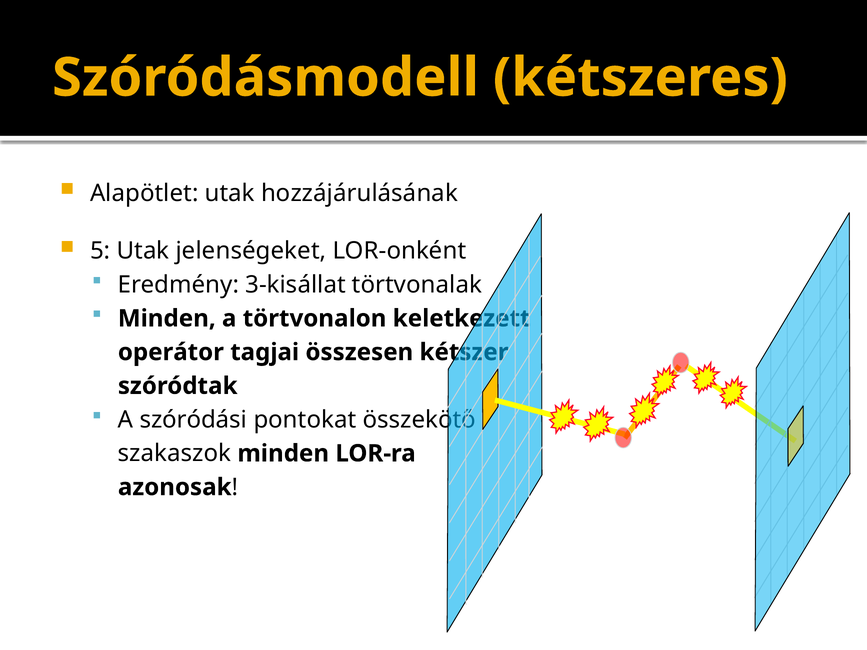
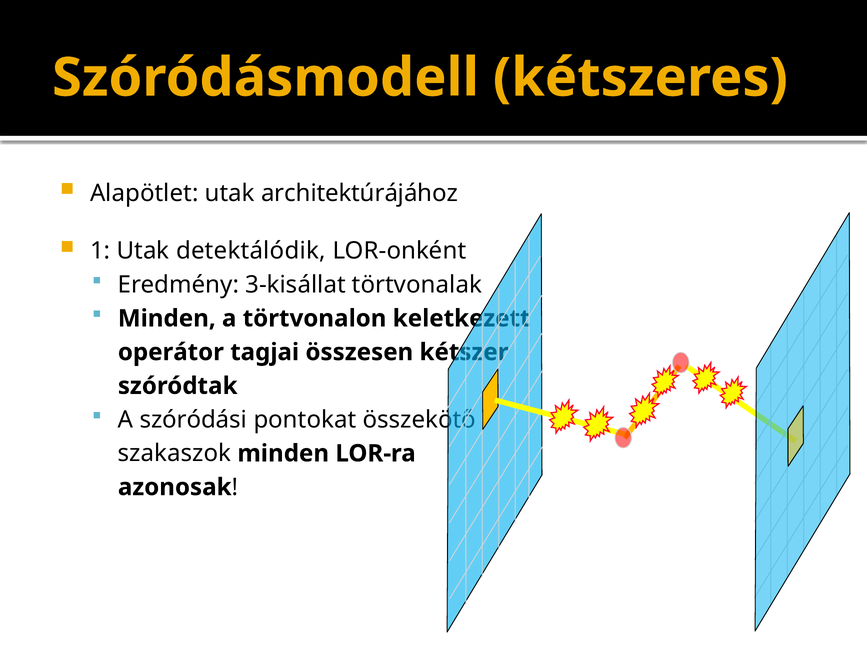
hozzájárulásának: hozzájárulásának -> architektúrájához
5: 5 -> 1
jelenségeket: jelenségeket -> detektálódik
